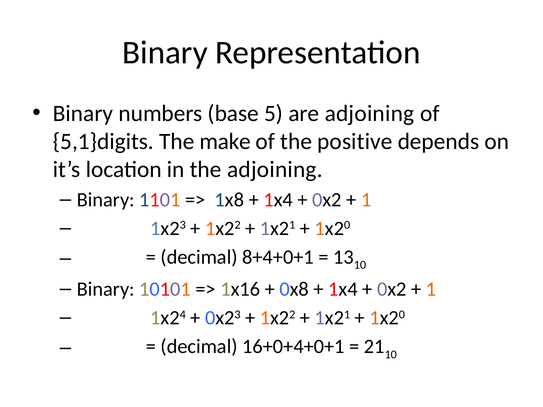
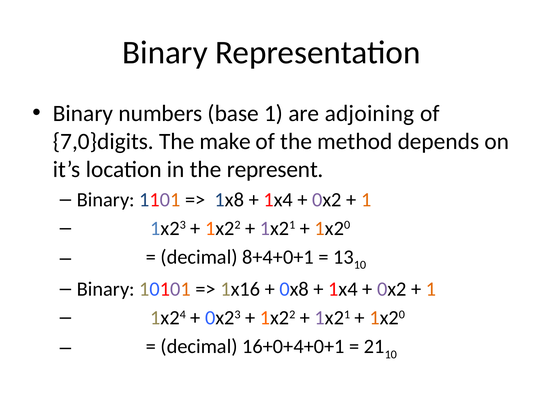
base 5: 5 -> 1
5,1}digits: 5,1}digits -> 7,0}digits
positive: positive -> method
the adjoining: adjoining -> represent
